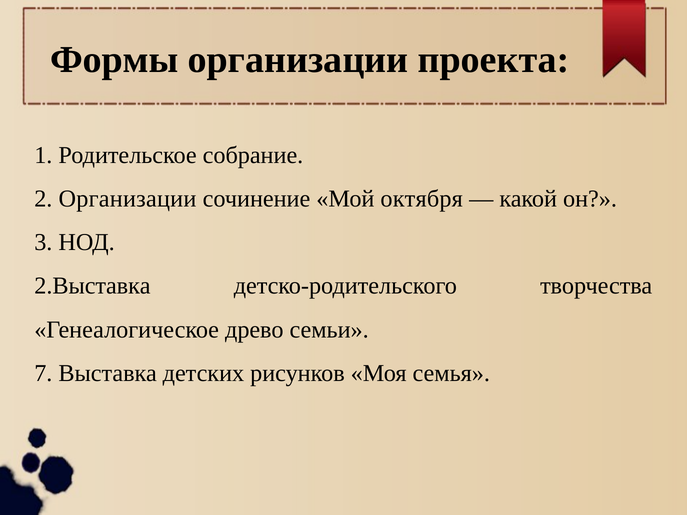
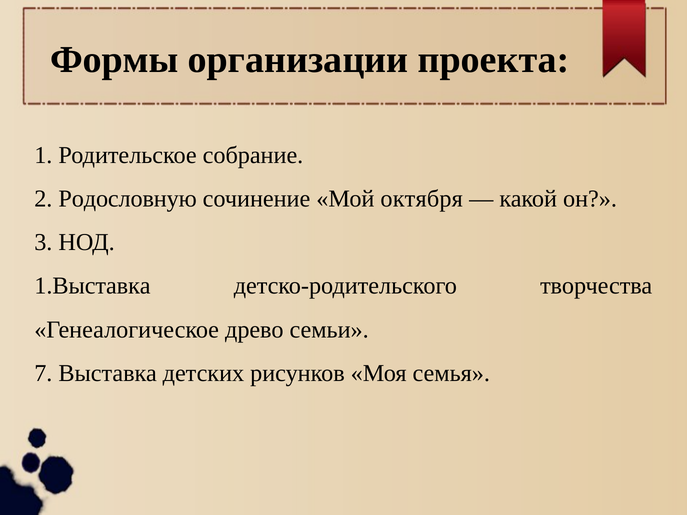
2 Организации: Организации -> Родословную
2.Выставка: 2.Выставка -> 1.Выставка
